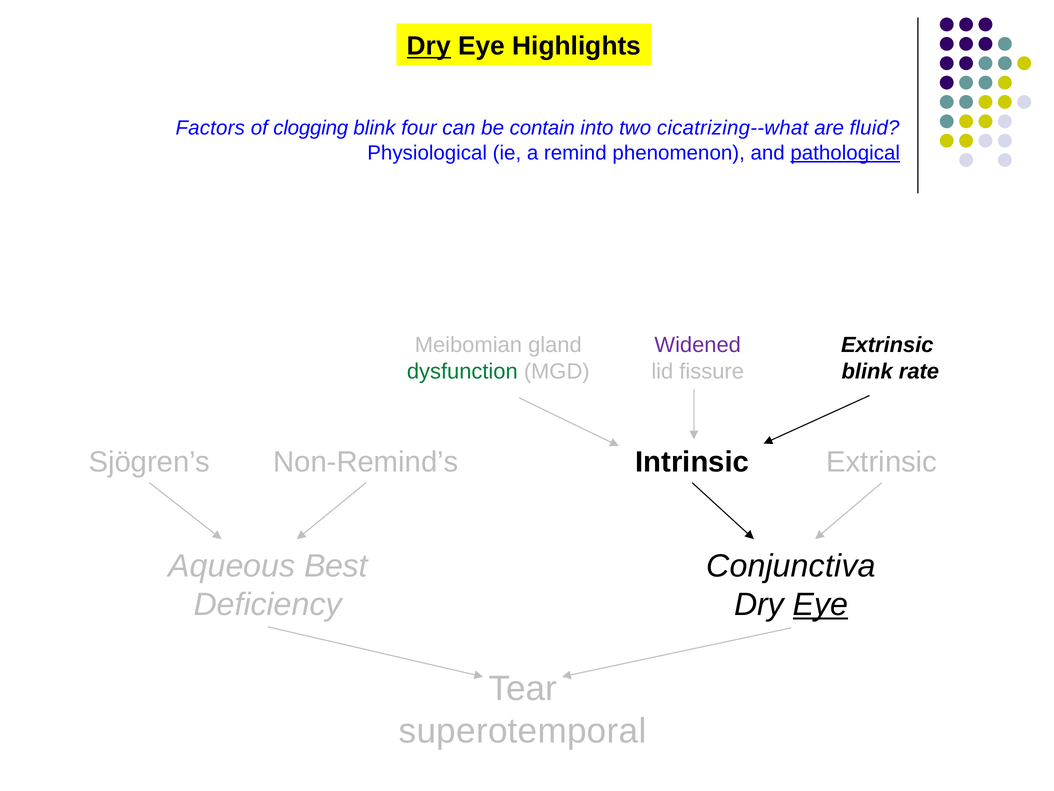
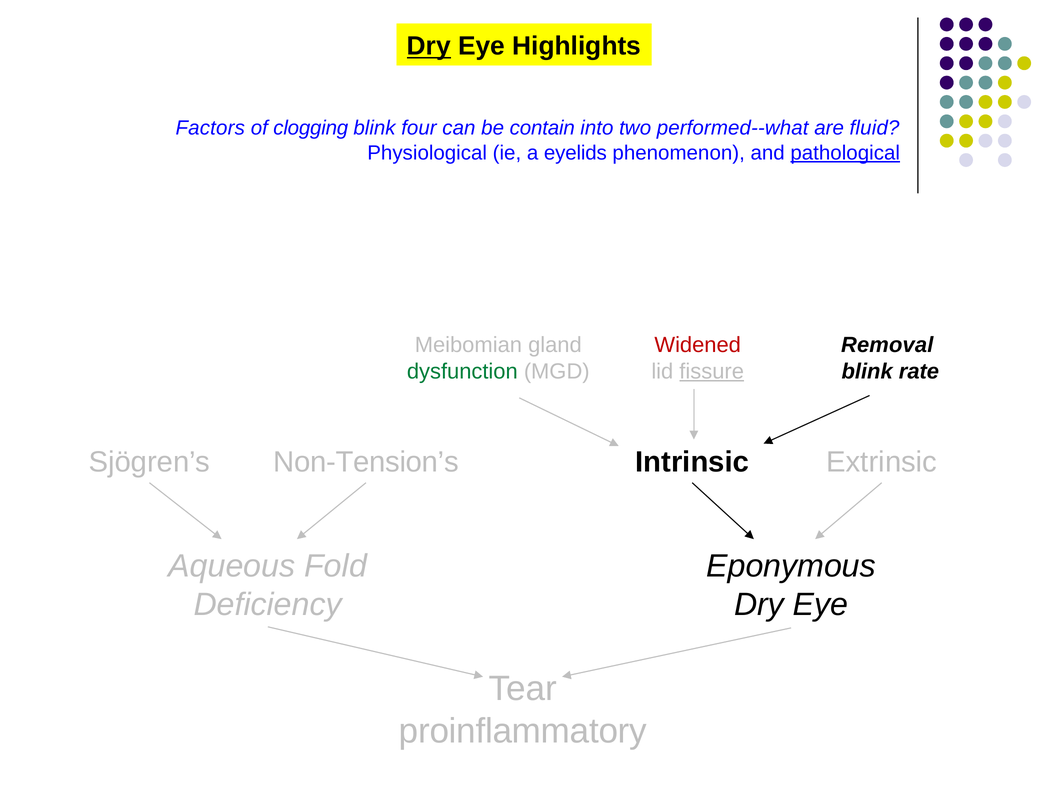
cicatrizing--what: cicatrizing--what -> performed--what
remind: remind -> eyelids
Widened colour: purple -> red
Extrinsic at (887, 345): Extrinsic -> Removal
fissure underline: none -> present
Non-Remind’s: Non-Remind’s -> Non-Tension’s
Best: Best -> Fold
Conjunctiva: Conjunctiva -> Eponymous
Eye at (821, 604) underline: present -> none
superotemporal: superotemporal -> proinflammatory
